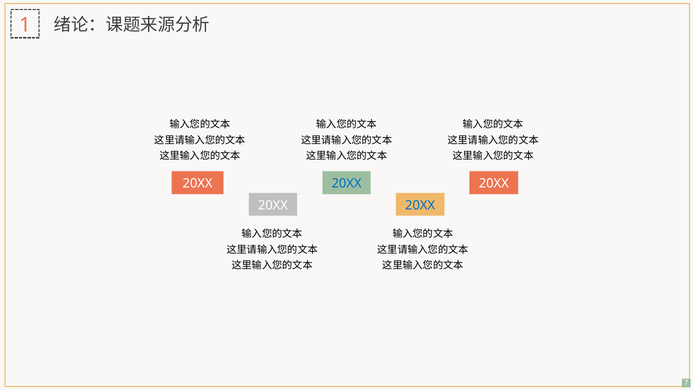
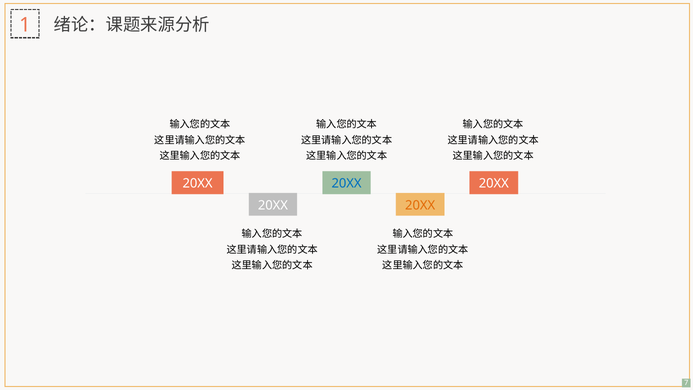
20XX at (420, 205) colour: blue -> orange
